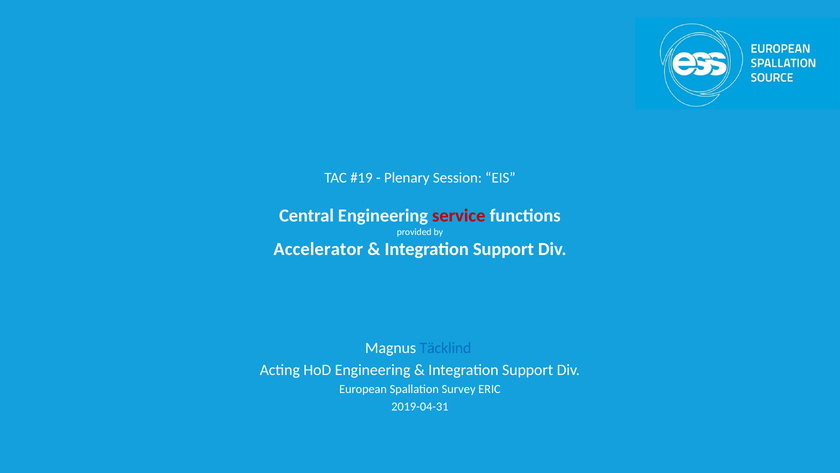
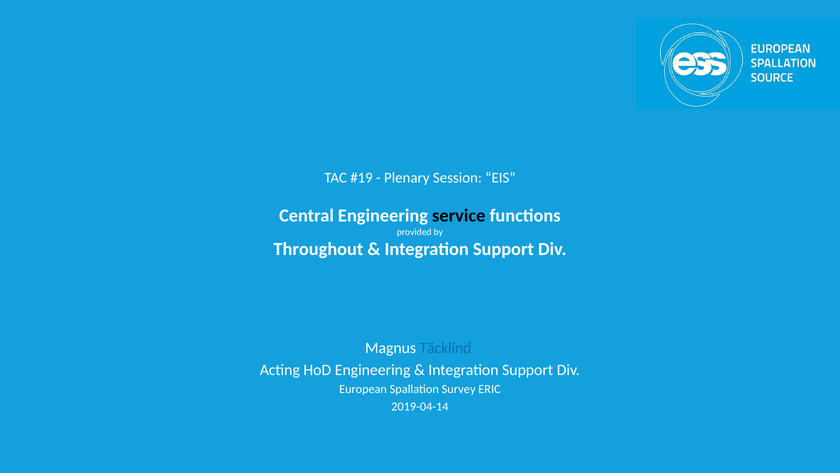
service colour: red -> black
Accelerator: Accelerator -> Throughout
2019-04-31: 2019-04-31 -> 2019-04-14
